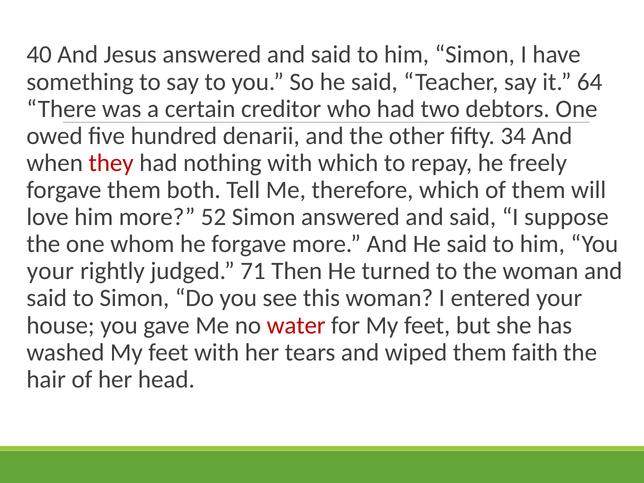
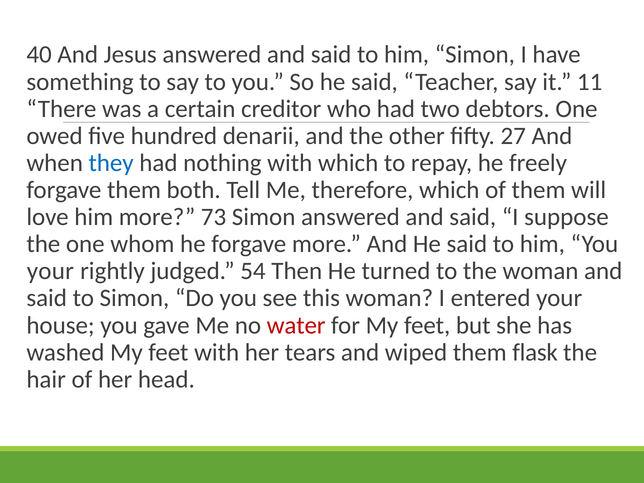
64: 64 -> 11
34: 34 -> 27
they colour: red -> blue
52: 52 -> 73
71: 71 -> 54
faith: faith -> flask
